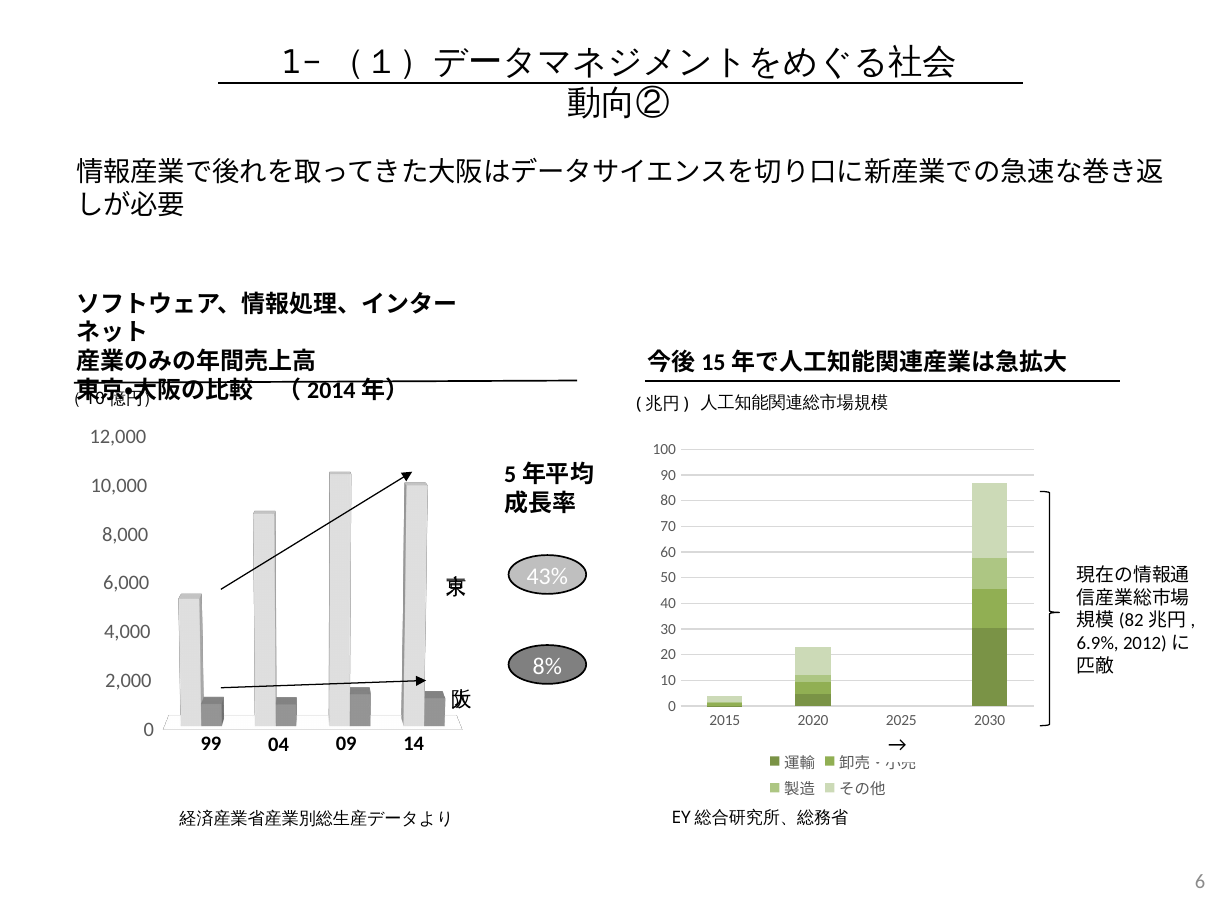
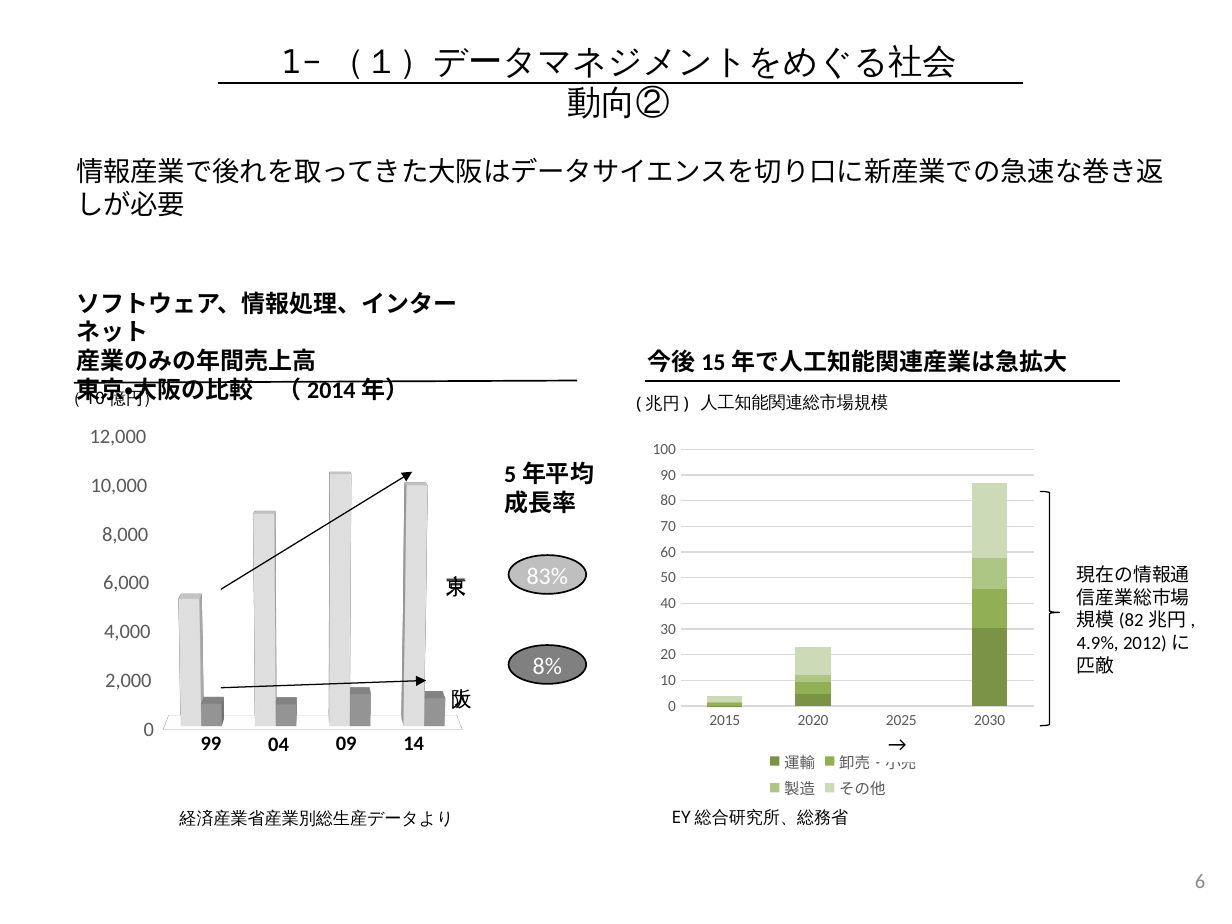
43%: 43% -> 83%
6.9%: 6.9% -> 4.9%
